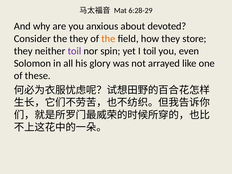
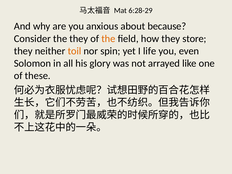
devoted: devoted -> because
toil at (74, 51) colour: purple -> orange
I toil: toil -> life
